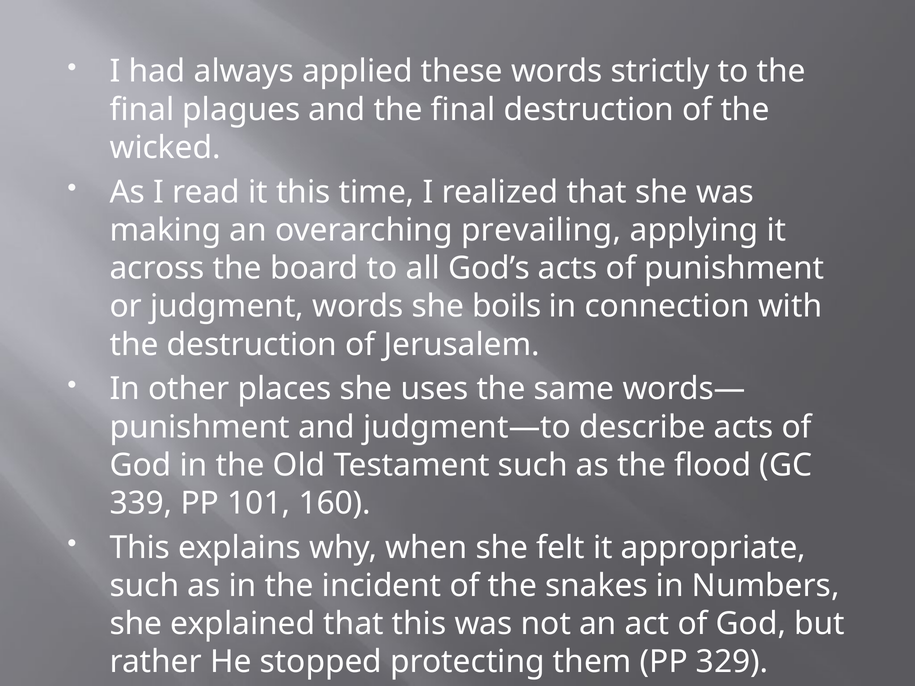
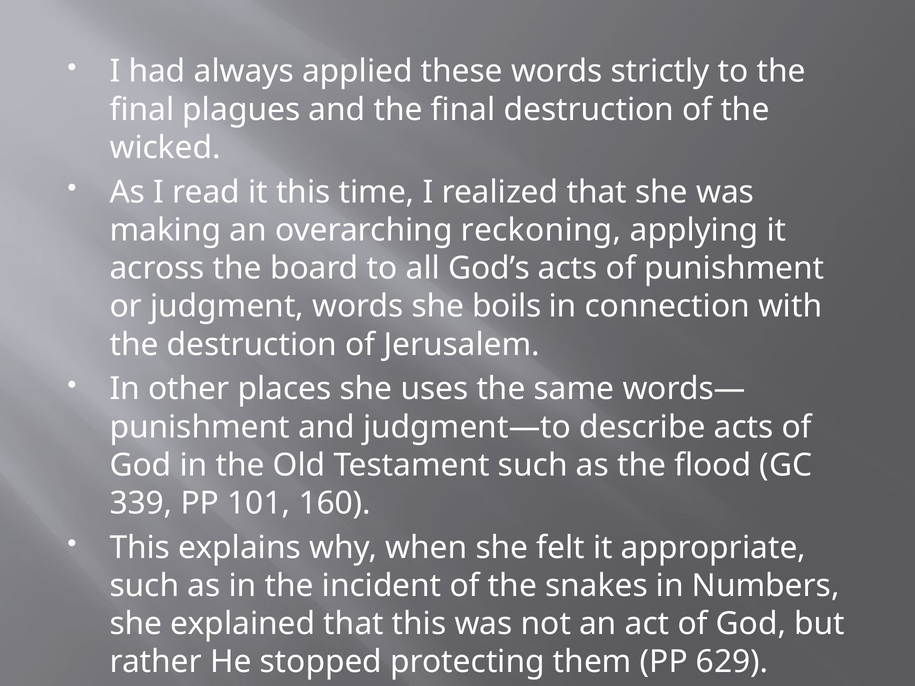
prevailing: prevailing -> reckoning
329: 329 -> 629
